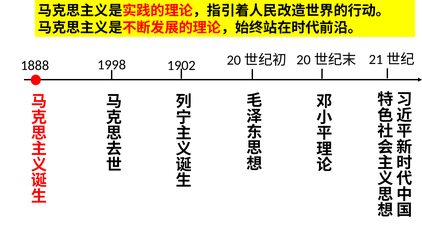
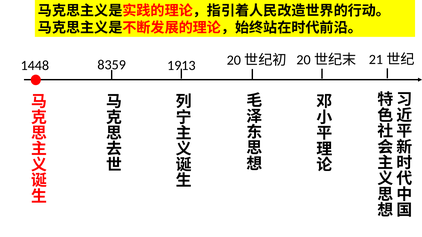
1998: 1998 -> 8359
1888: 1888 -> 1448
1902: 1902 -> 1913
